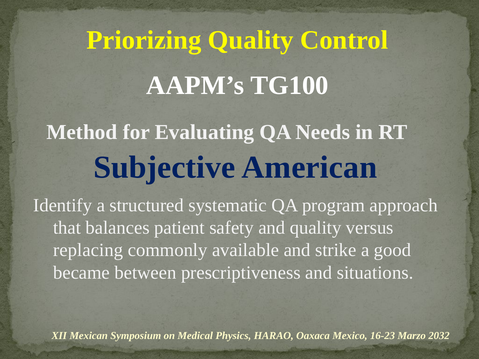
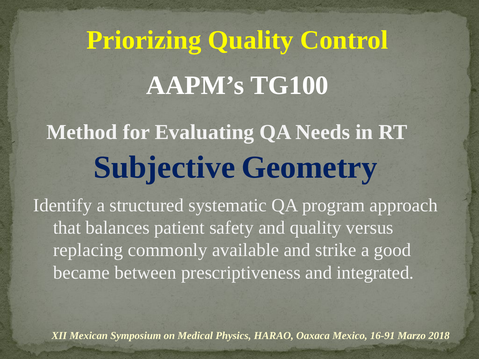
American: American -> Geometry
situations: situations -> integrated
16-23: 16-23 -> 16-91
2032: 2032 -> 2018
